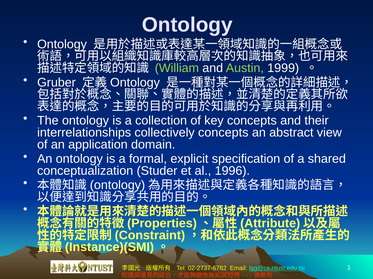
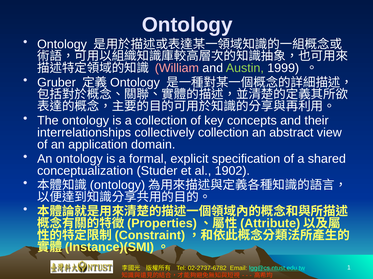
William colour: light green -> pink
collectively concepts: concepts -> collection
1996: 1996 -> 1902
